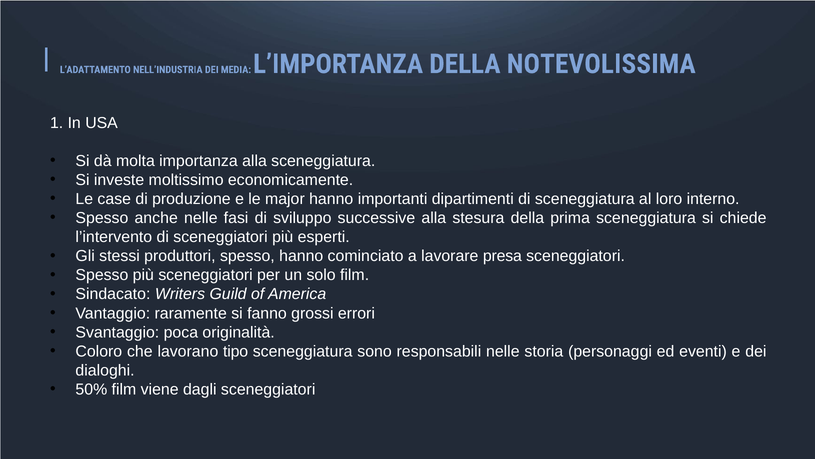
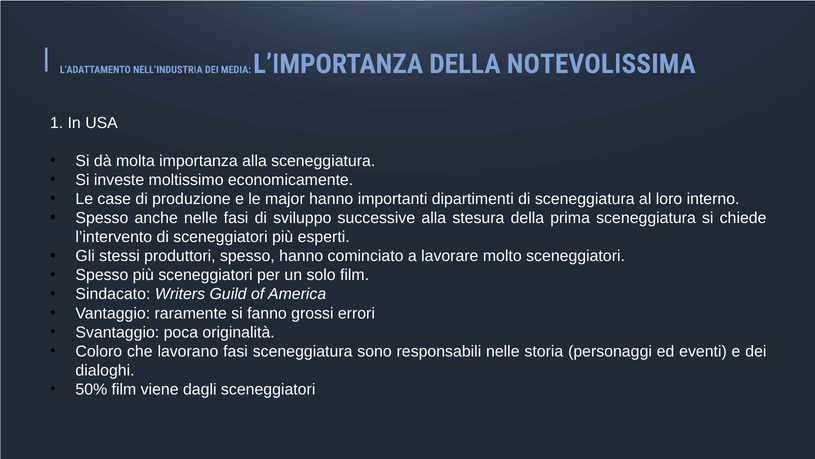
presa: presa -> molto
lavorano tipo: tipo -> fasi
